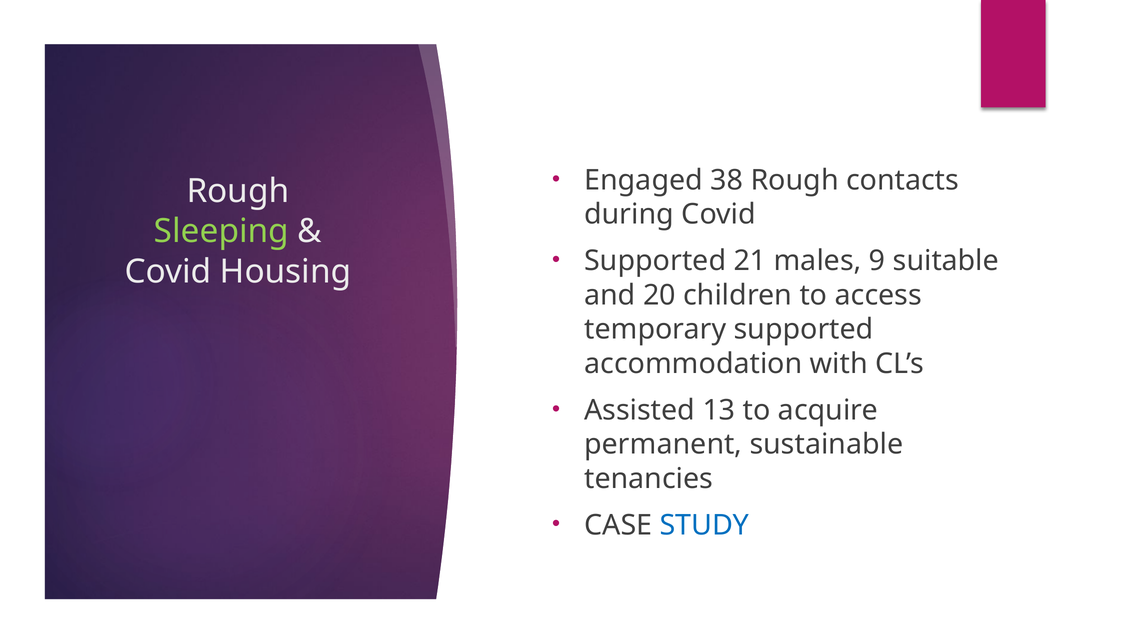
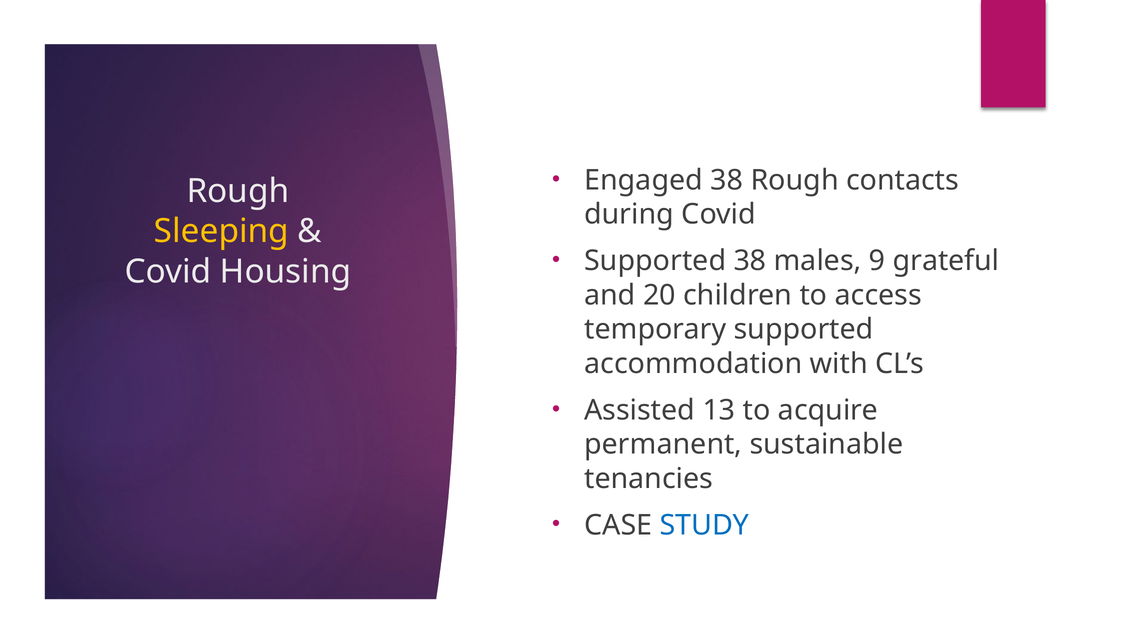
Sleeping colour: light green -> yellow
Supported 21: 21 -> 38
suitable: suitable -> grateful
